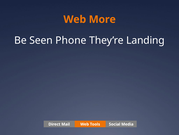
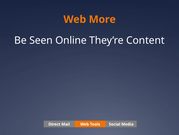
Phone: Phone -> Online
Landing: Landing -> Content
